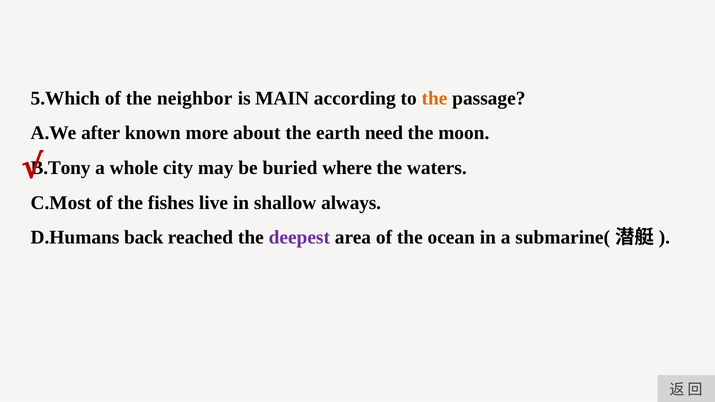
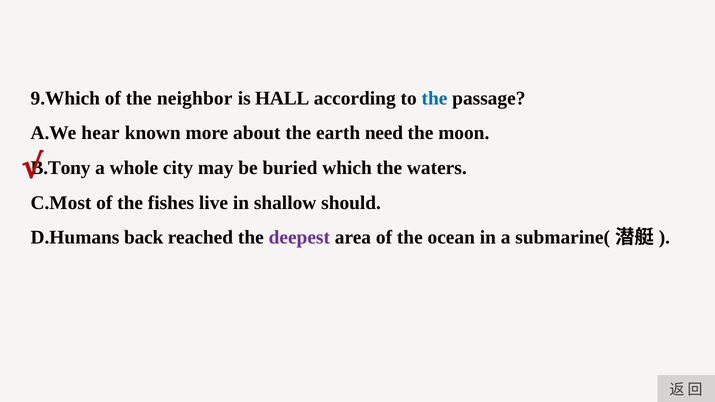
5.Which: 5.Which -> 9.Which
MAIN: MAIN -> HALL
the at (434, 98) colour: orange -> blue
after: after -> hear
where: where -> which
always: always -> should
